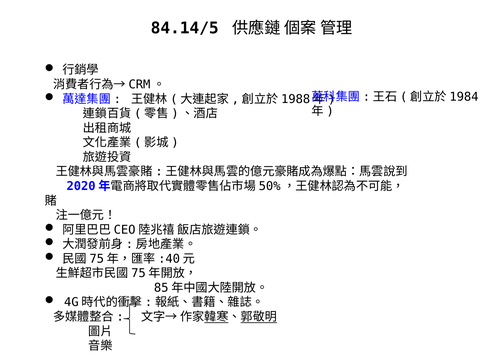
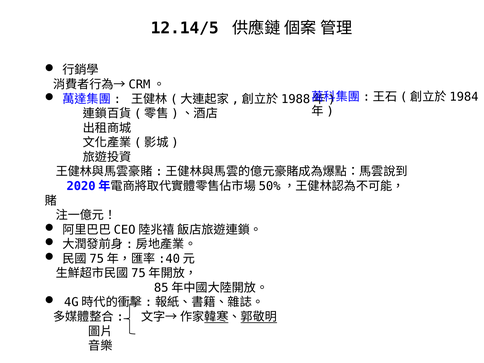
84.14/5: 84.14/5 -> 12.14/5
